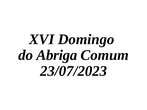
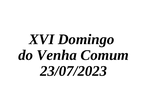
Abriga: Abriga -> Venha
